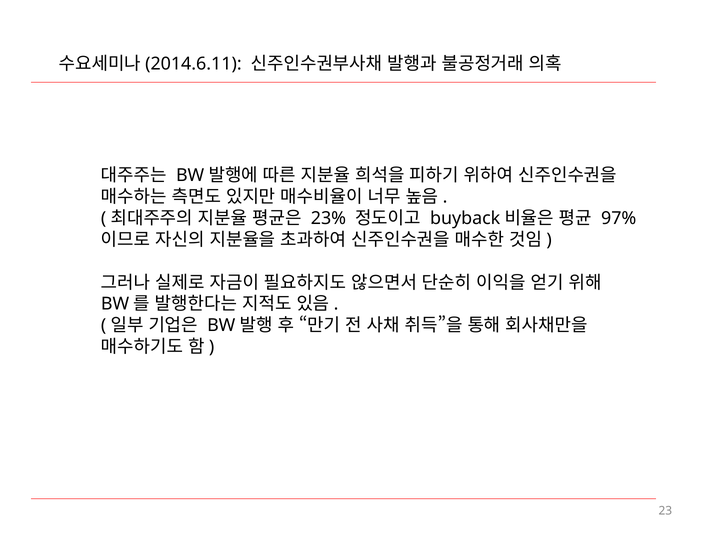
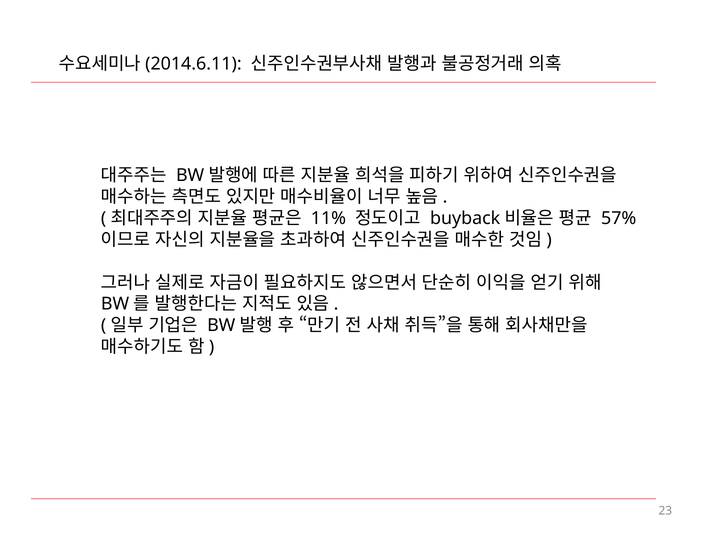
23%: 23% -> 11%
97%: 97% -> 57%
